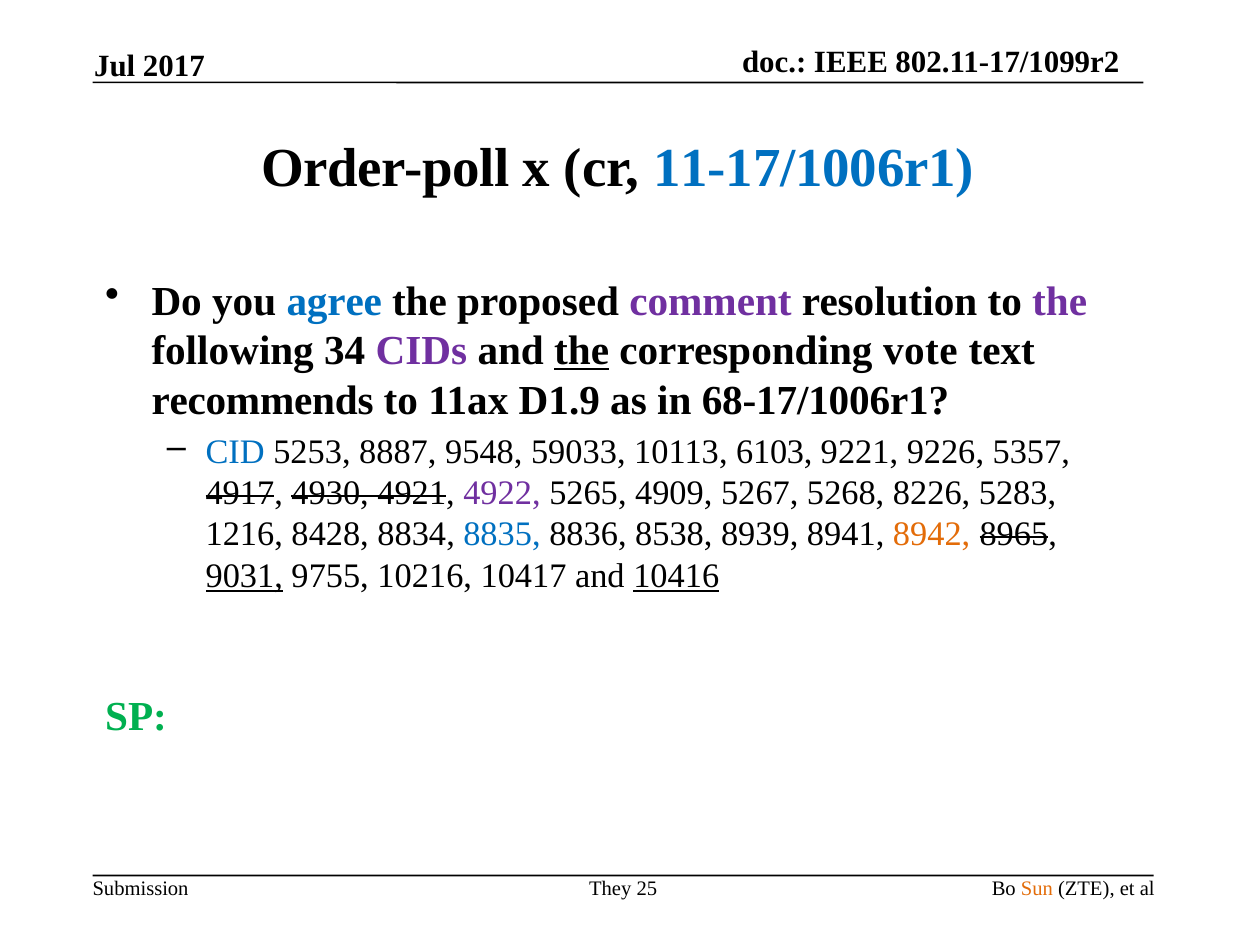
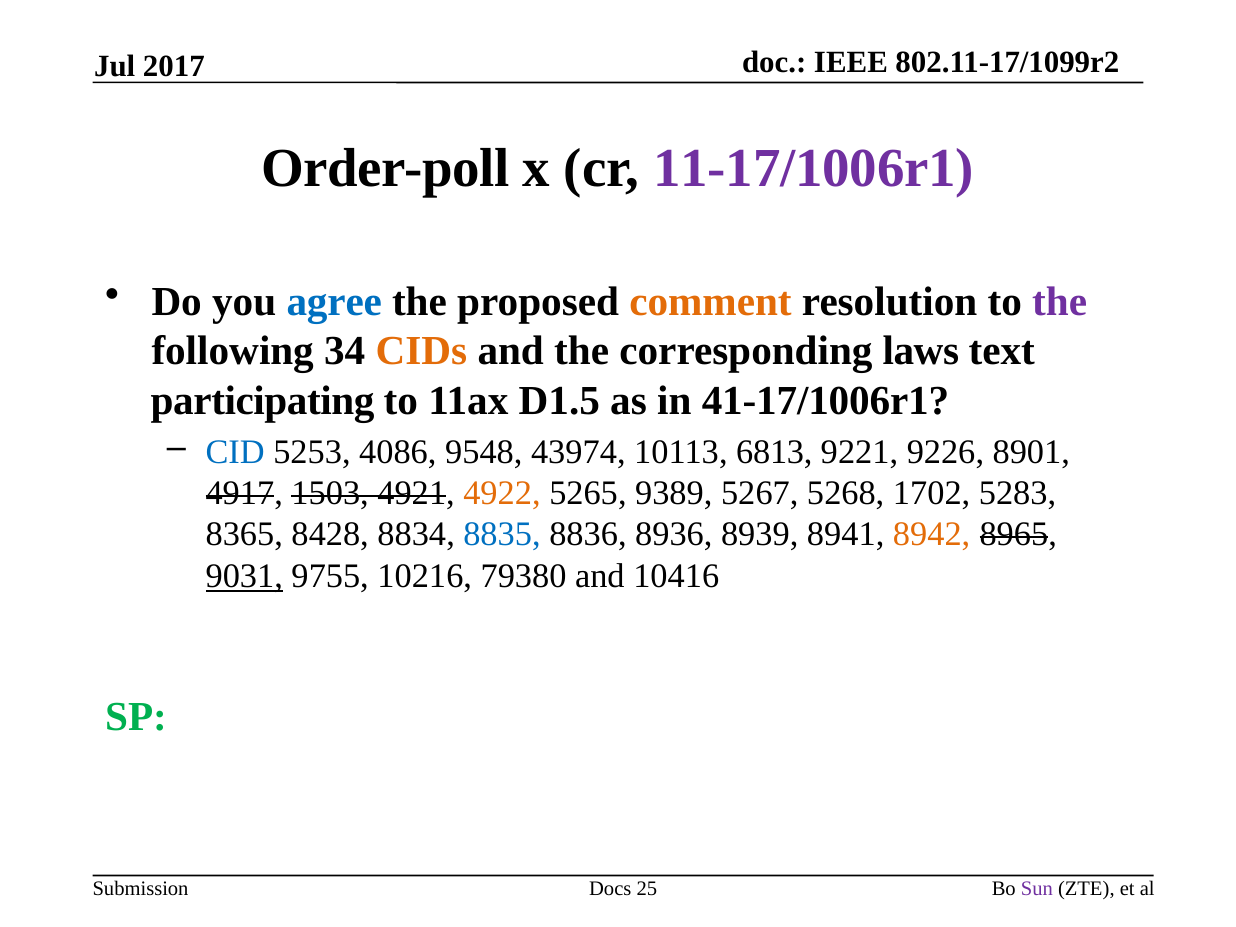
11-17/1006r1 colour: blue -> purple
comment colour: purple -> orange
CIDs colour: purple -> orange
the at (582, 351) underline: present -> none
vote: vote -> laws
recommends: recommends -> participating
D1.9: D1.9 -> D1.5
68-17/1006r1: 68-17/1006r1 -> 41-17/1006r1
8887: 8887 -> 4086
59033: 59033 -> 43974
6103: 6103 -> 6813
5357: 5357 -> 8901
4930: 4930 -> 1503
4922 colour: purple -> orange
4909: 4909 -> 9389
8226: 8226 -> 1702
1216: 1216 -> 8365
8538: 8538 -> 8936
10417: 10417 -> 79380
10416 underline: present -> none
They: They -> Docs
Sun colour: orange -> purple
